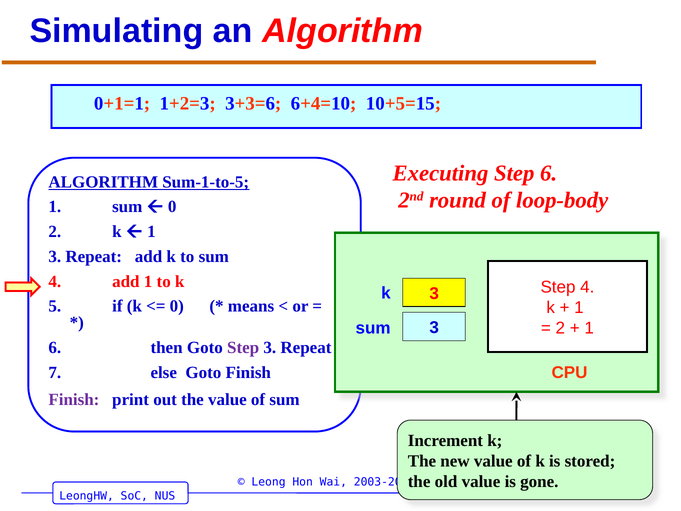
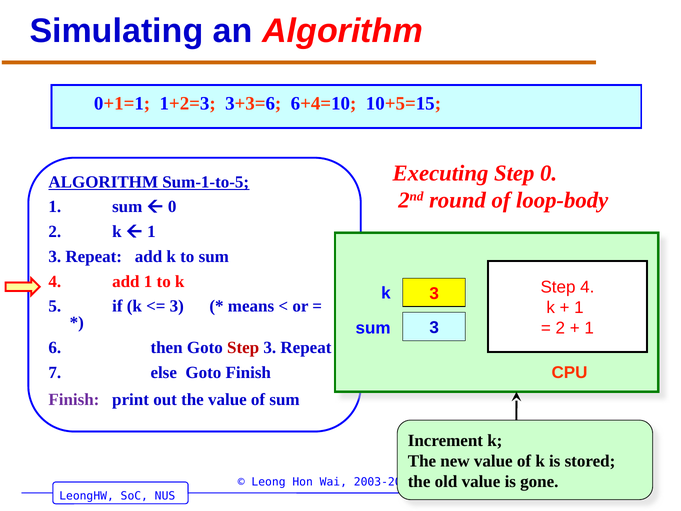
Step 6: 6 -> 0
0 at (177, 306): 0 -> 3
Step at (243, 347) colour: purple -> red
